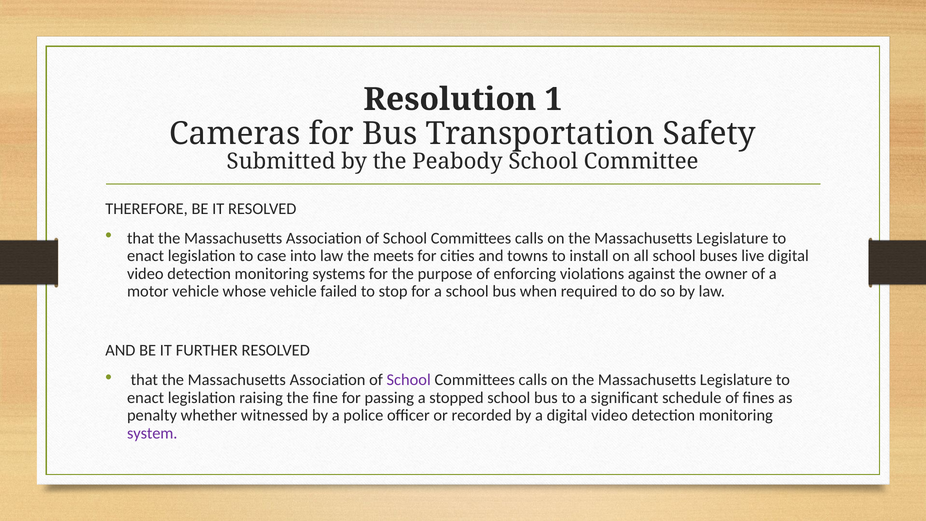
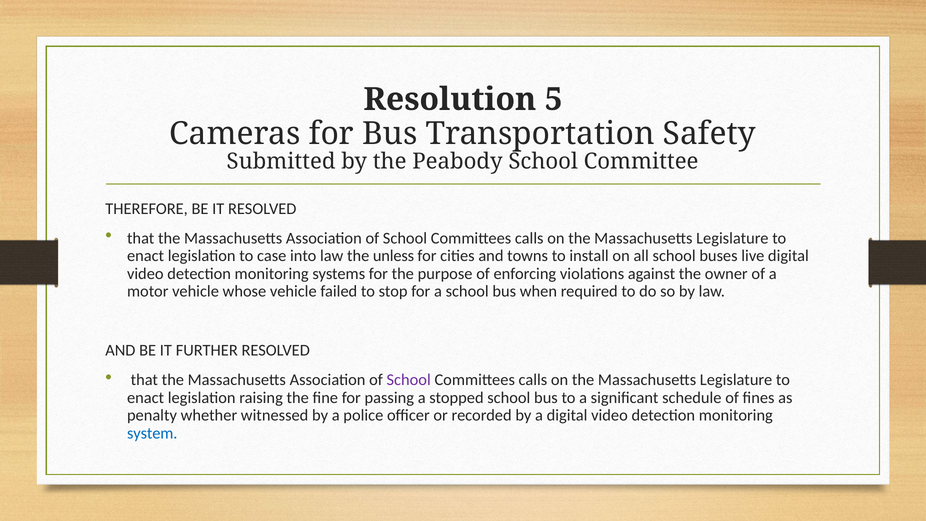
1: 1 -> 5
meets: meets -> unless
system colour: purple -> blue
